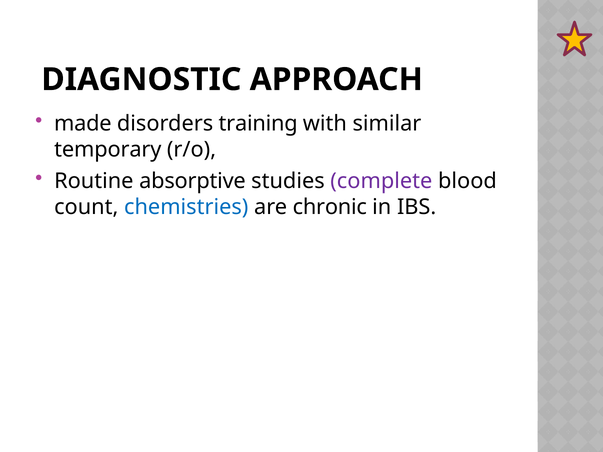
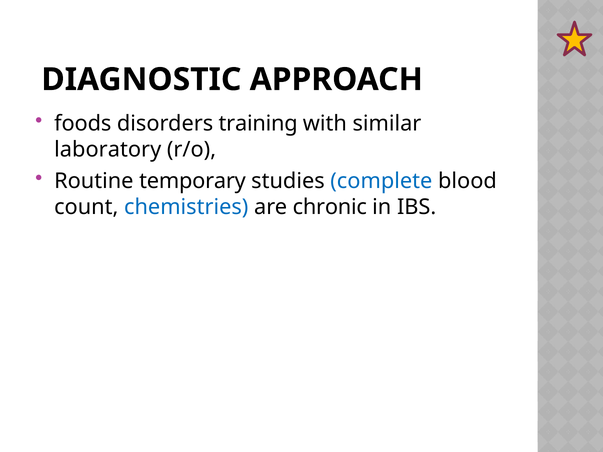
made: made -> foods
temporary: temporary -> laboratory
absorptive: absorptive -> temporary
complete colour: purple -> blue
